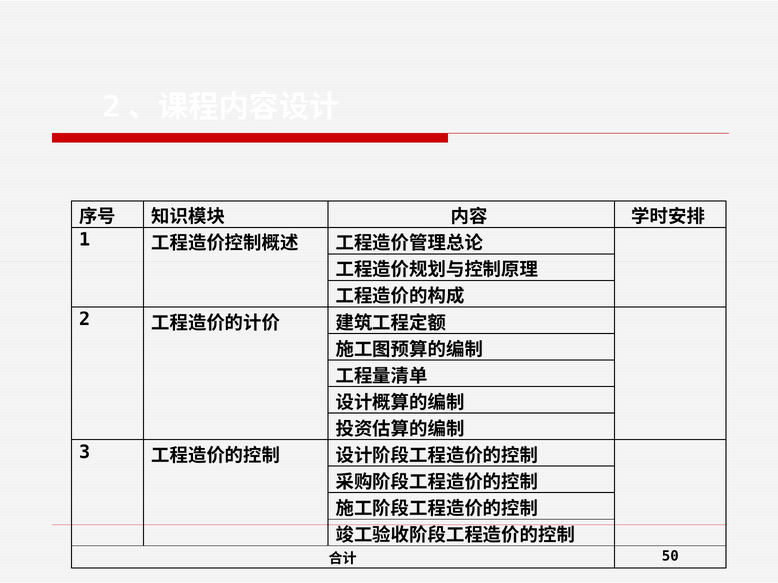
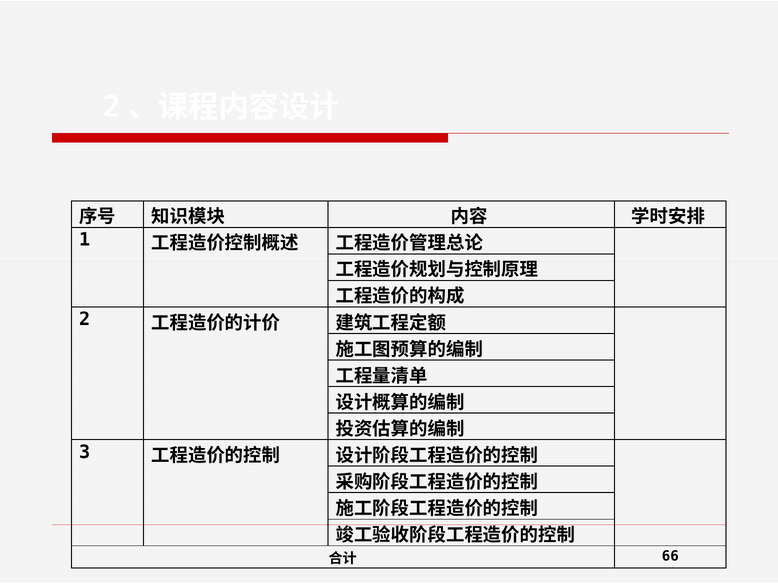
50: 50 -> 66
